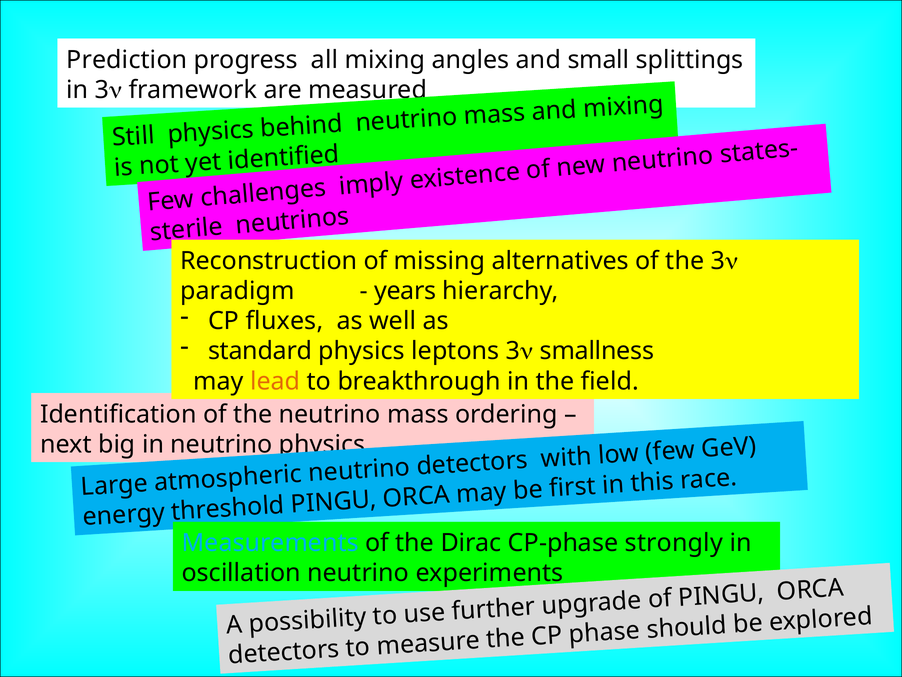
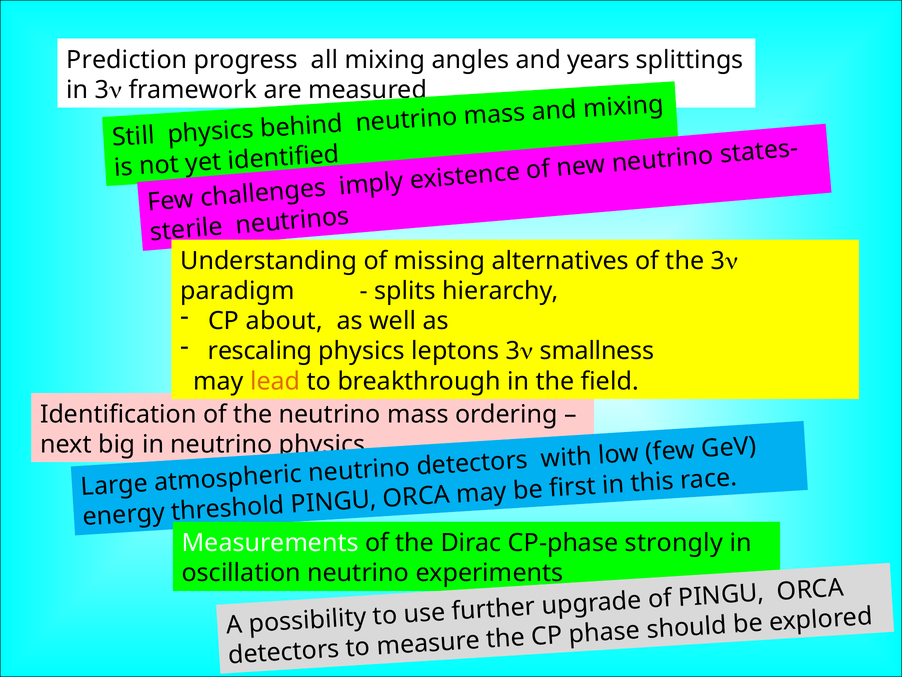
small: small -> years
Reconstruction: Reconstruction -> Understanding
years: years -> splits
fluxes: fluxes -> about
standard: standard -> rescaling
Measurements colour: light blue -> white
